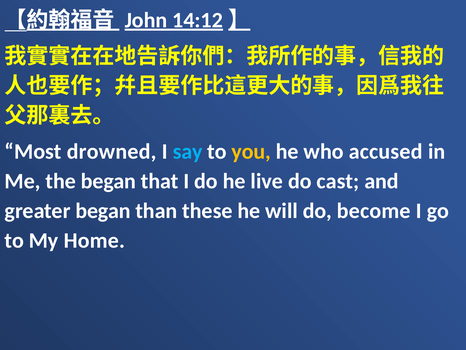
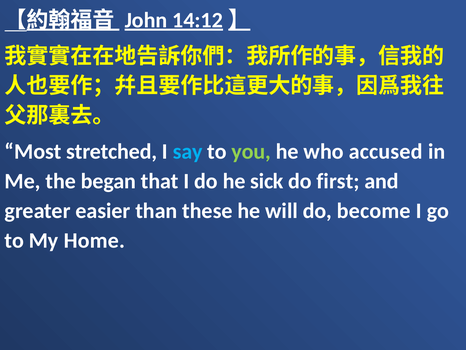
drowned: drowned -> stretched
you colour: yellow -> light green
live: live -> sick
cast: cast -> first
greater began: began -> easier
